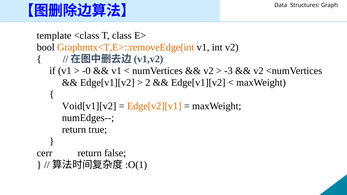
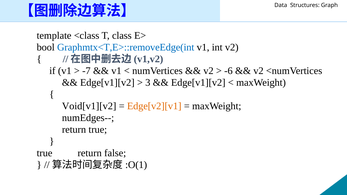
Graphmtx<T,E>::removeEdge(int colour: orange -> blue
-0: -0 -> -7
-3: -3 -> -6
2: 2 -> 3
cerr at (45, 153): cerr -> true
